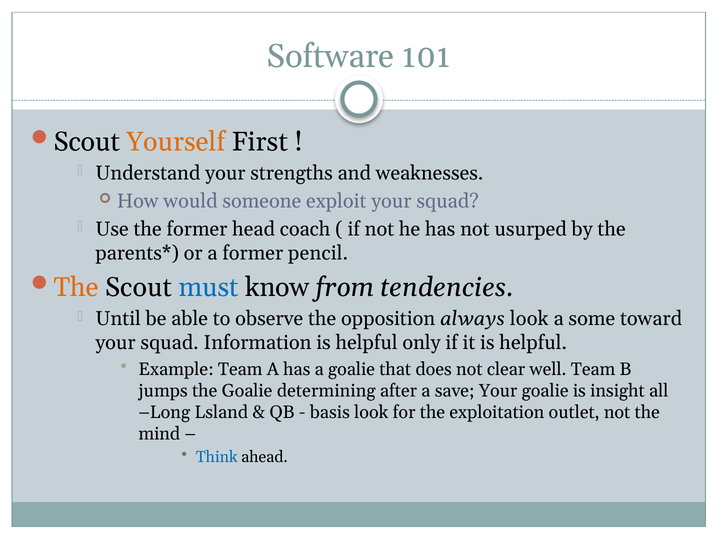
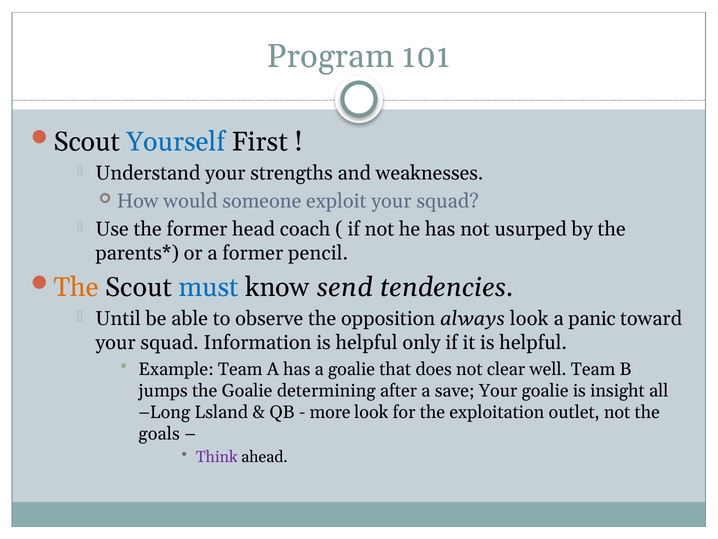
Software: Software -> Program
Yourself colour: orange -> blue
from: from -> send
some: some -> panic
basis: basis -> more
mind: mind -> goals
Think colour: blue -> purple
